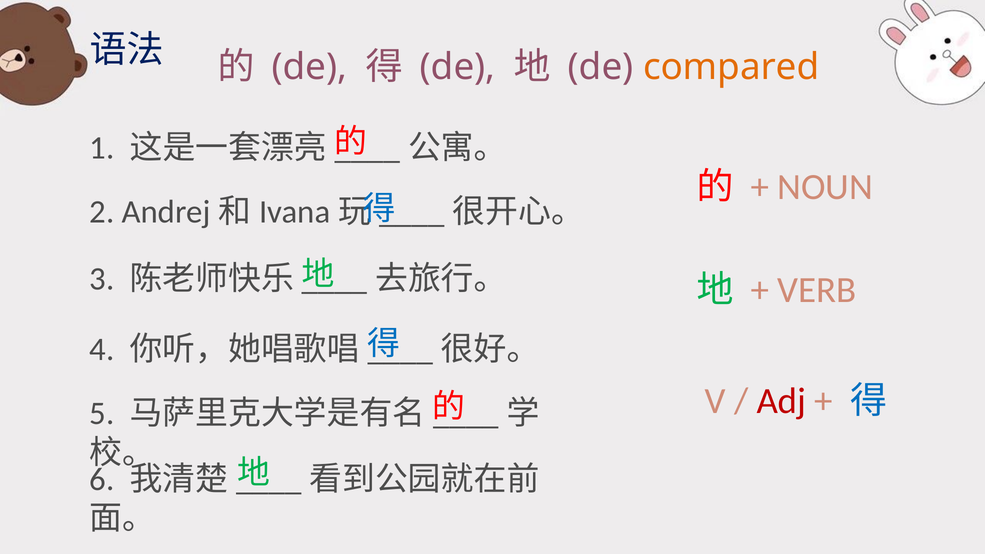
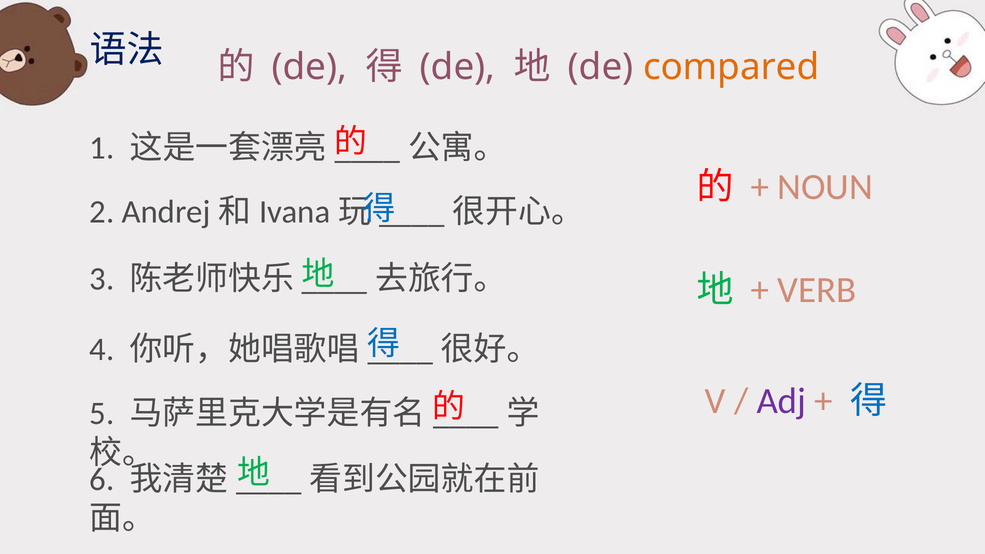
Adj colour: red -> purple
